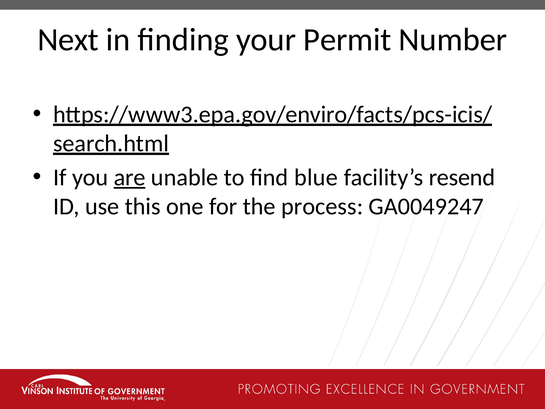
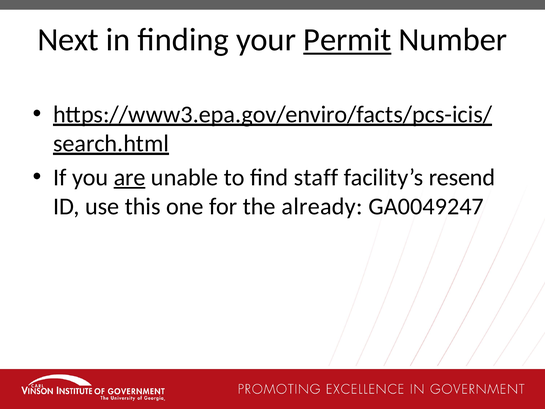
Permit underline: none -> present
blue: blue -> staff
process: process -> already
